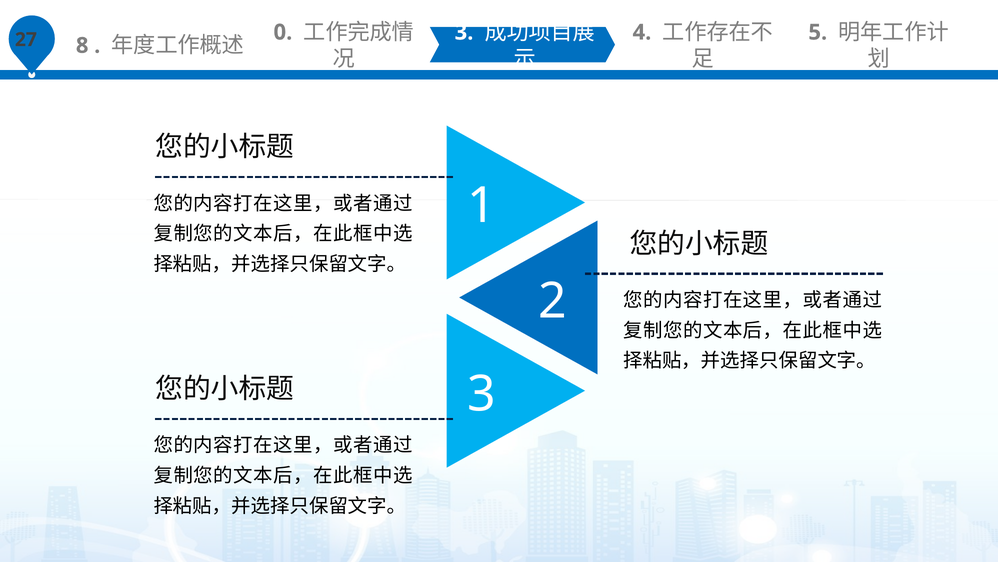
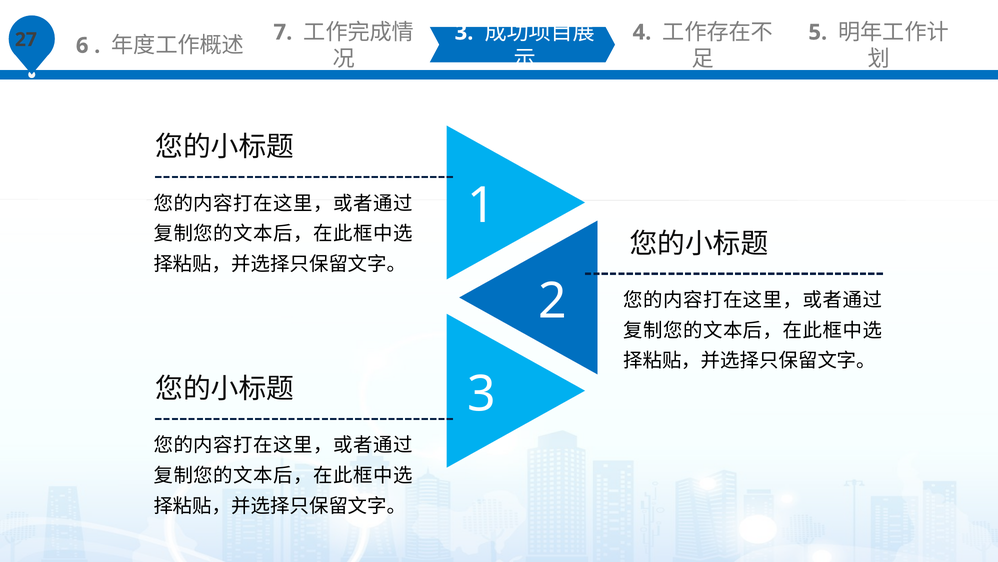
8: 8 -> 6
0: 0 -> 7
